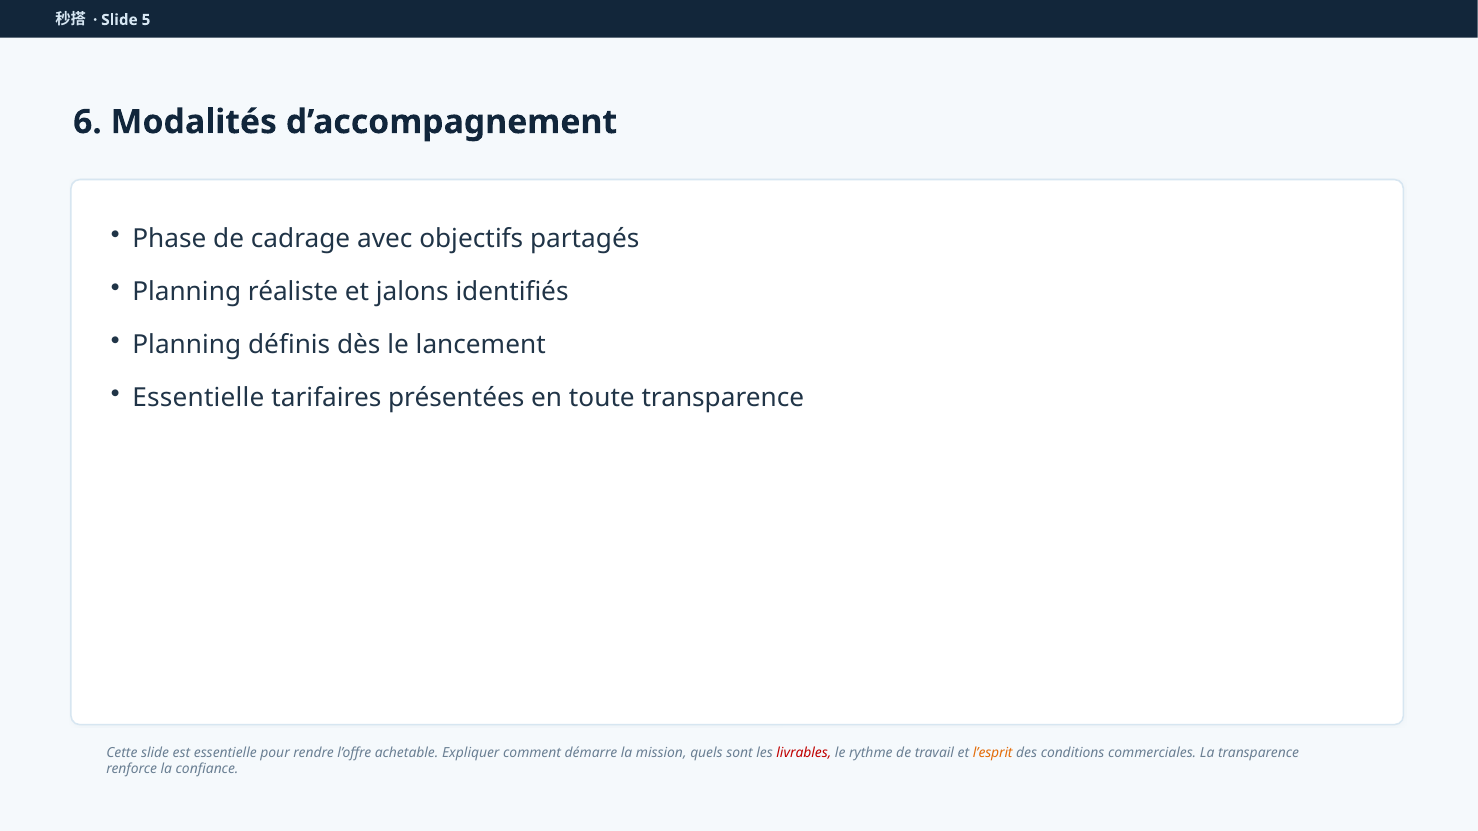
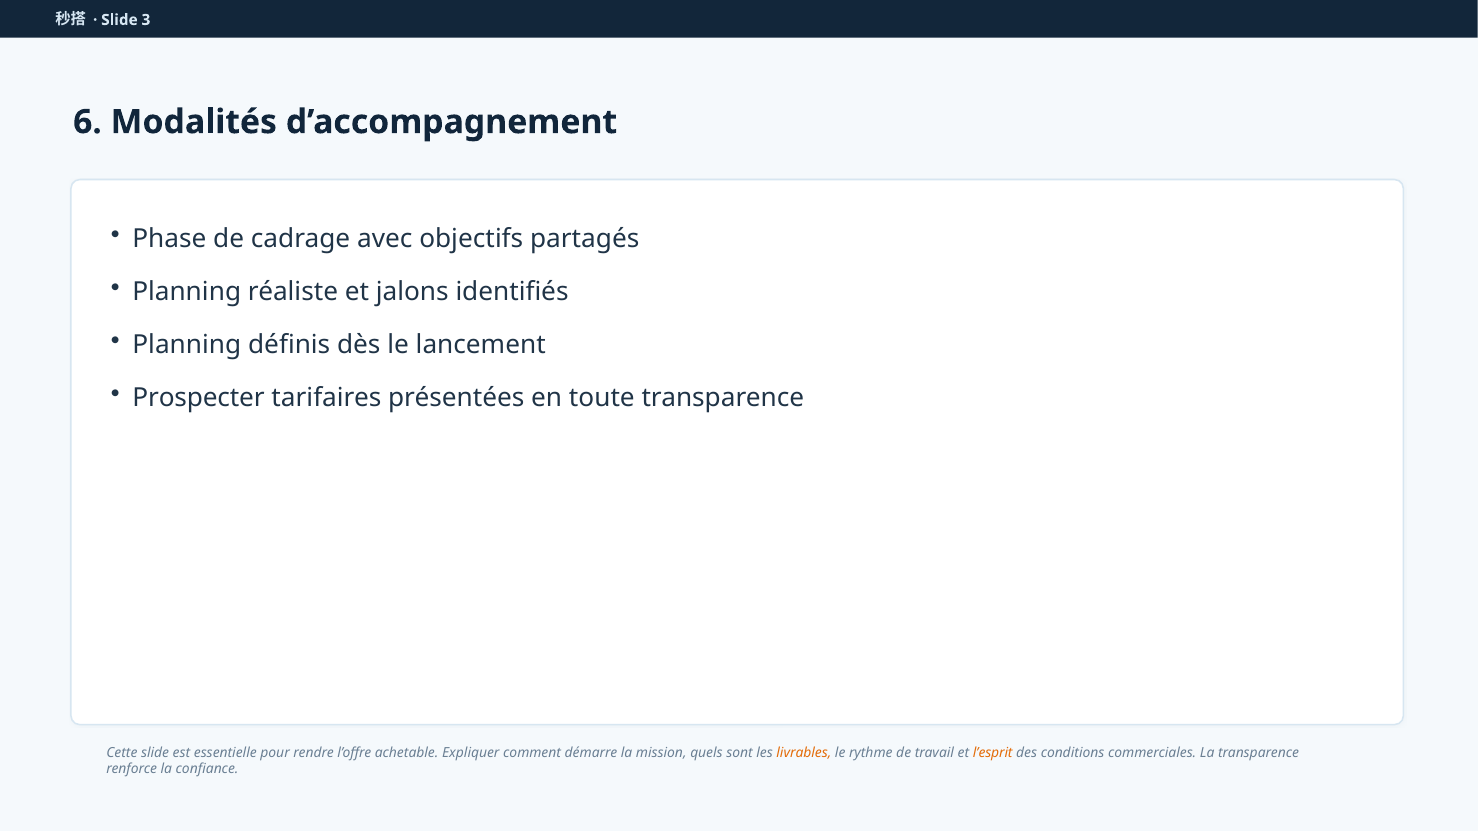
5: 5 -> 3
Essentielle at (198, 398): Essentielle -> Prospecter
livrables colour: red -> orange
